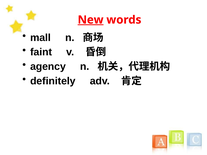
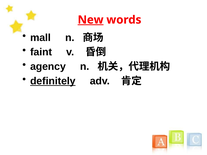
definitely underline: none -> present
